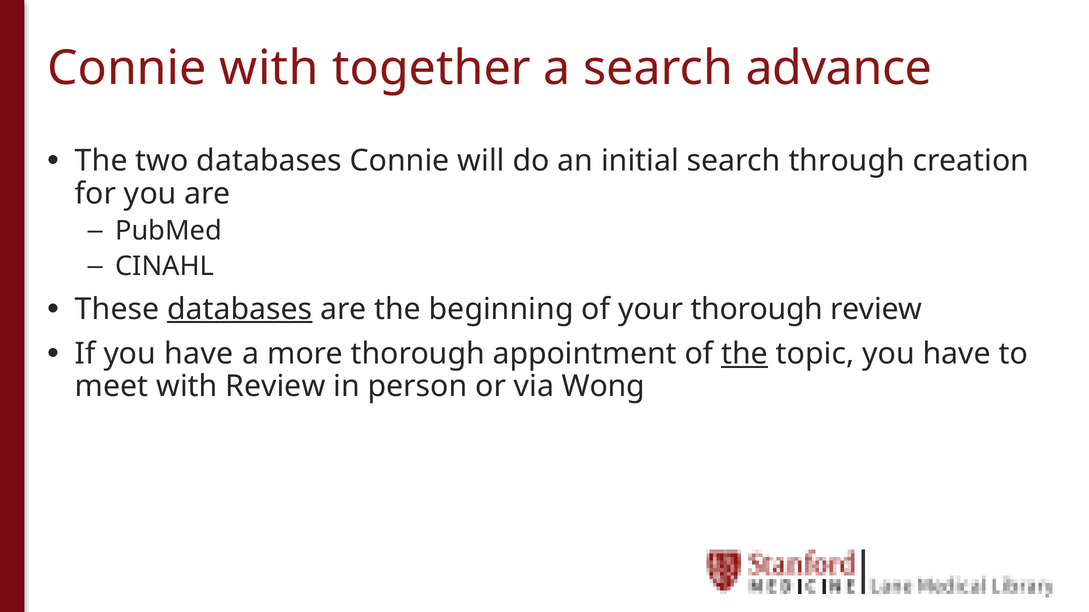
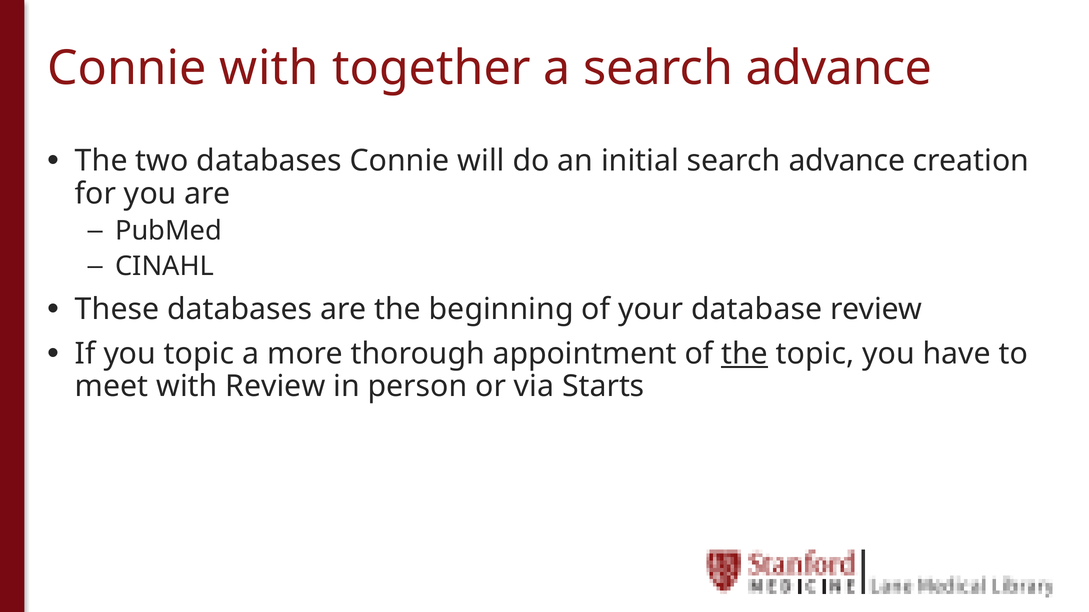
initial search through: through -> advance
databases at (240, 309) underline: present -> none
your thorough: thorough -> database
If you have: have -> topic
Wong: Wong -> Starts
